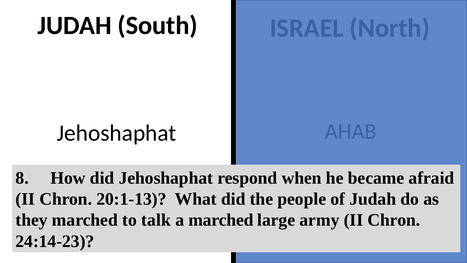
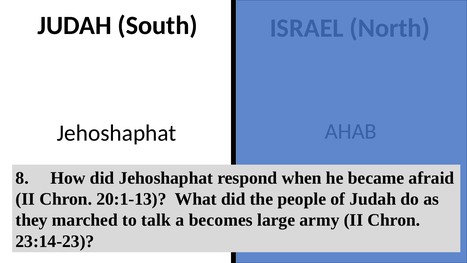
a marched: marched -> becomes
24:14-23: 24:14-23 -> 23:14-23
